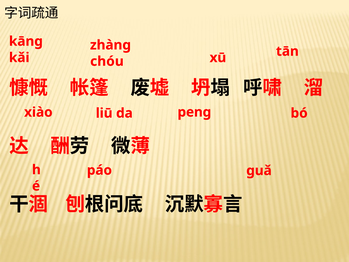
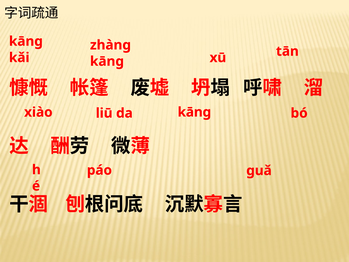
chóu at (107, 61): chóu -> kāng
da peng: peng -> kāng
